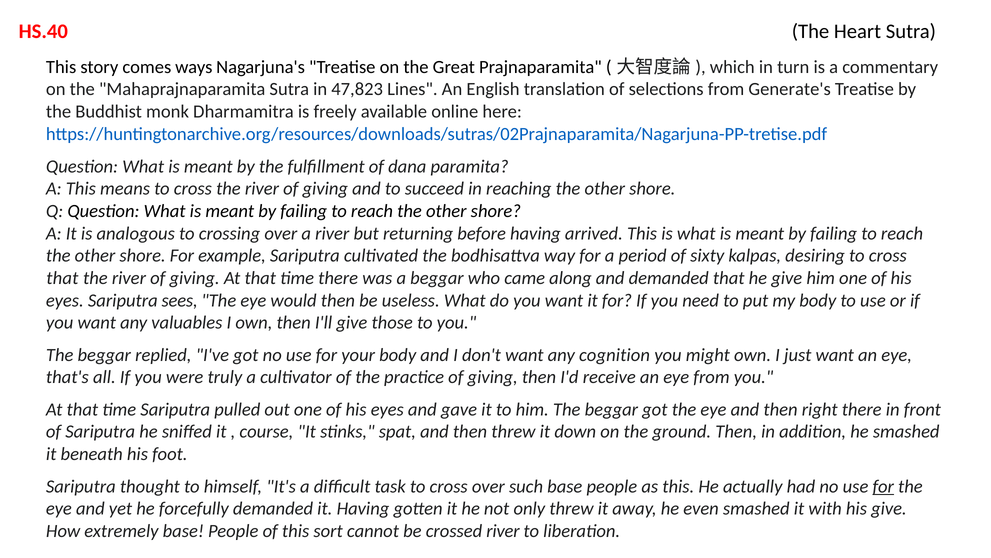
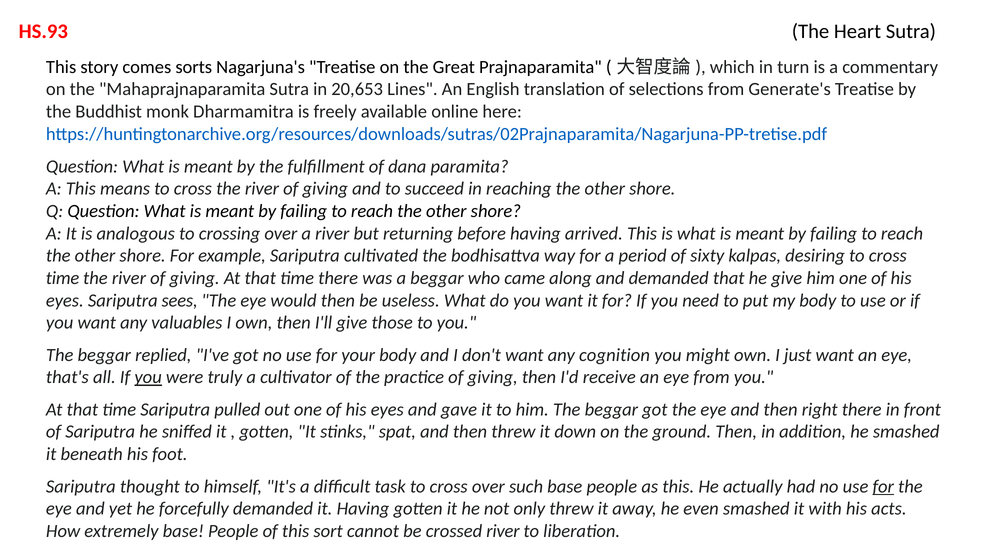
HS.40: HS.40 -> HS.93
ways: ways -> sorts
47,823: 47,823 -> 20,653
that at (62, 278): that -> time
you at (148, 377) underline: none -> present
course at (266, 431): course -> gotten
his give: give -> acts
